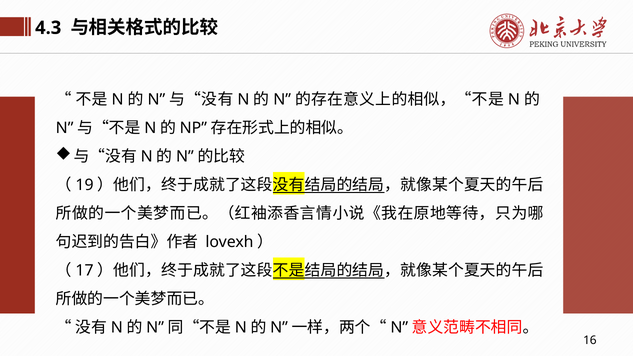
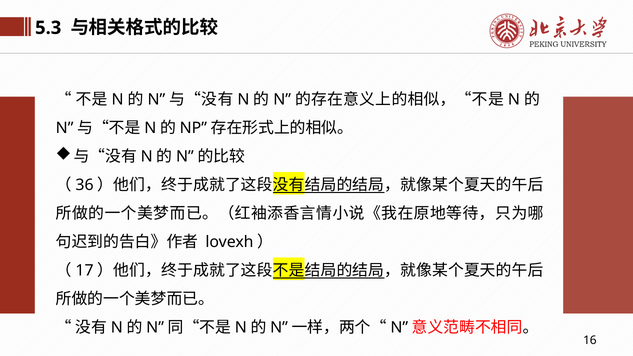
4.3: 4.3 -> 5.3
19: 19 -> 36
